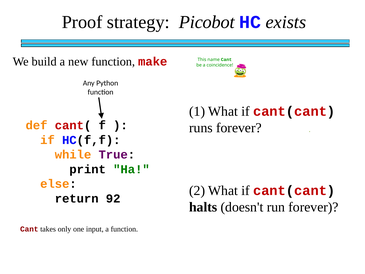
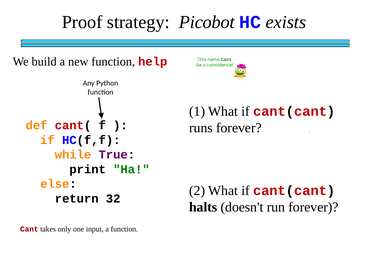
make: make -> help
92: 92 -> 32
